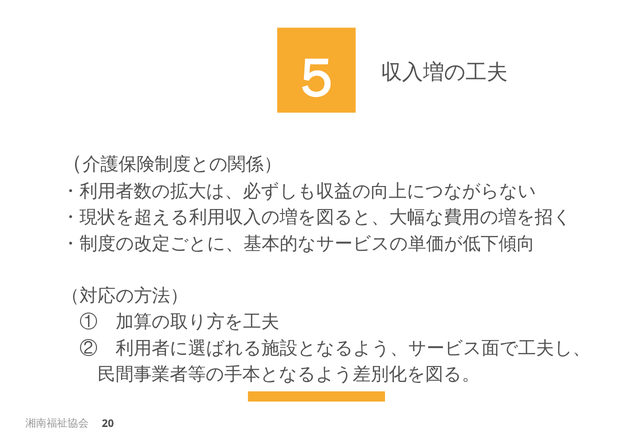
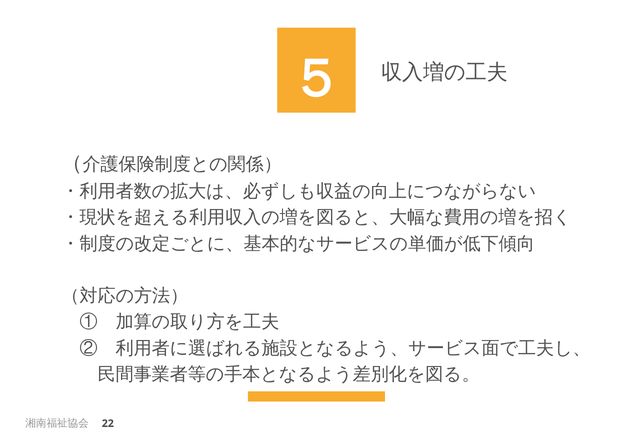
20: 20 -> 22
